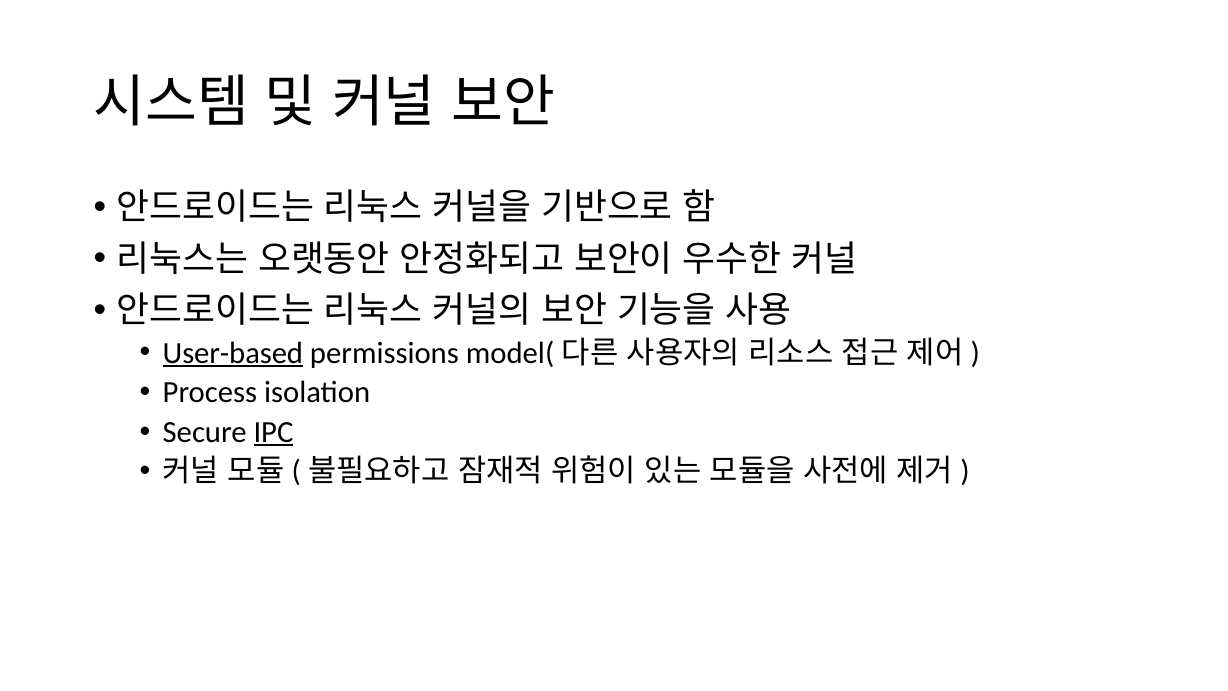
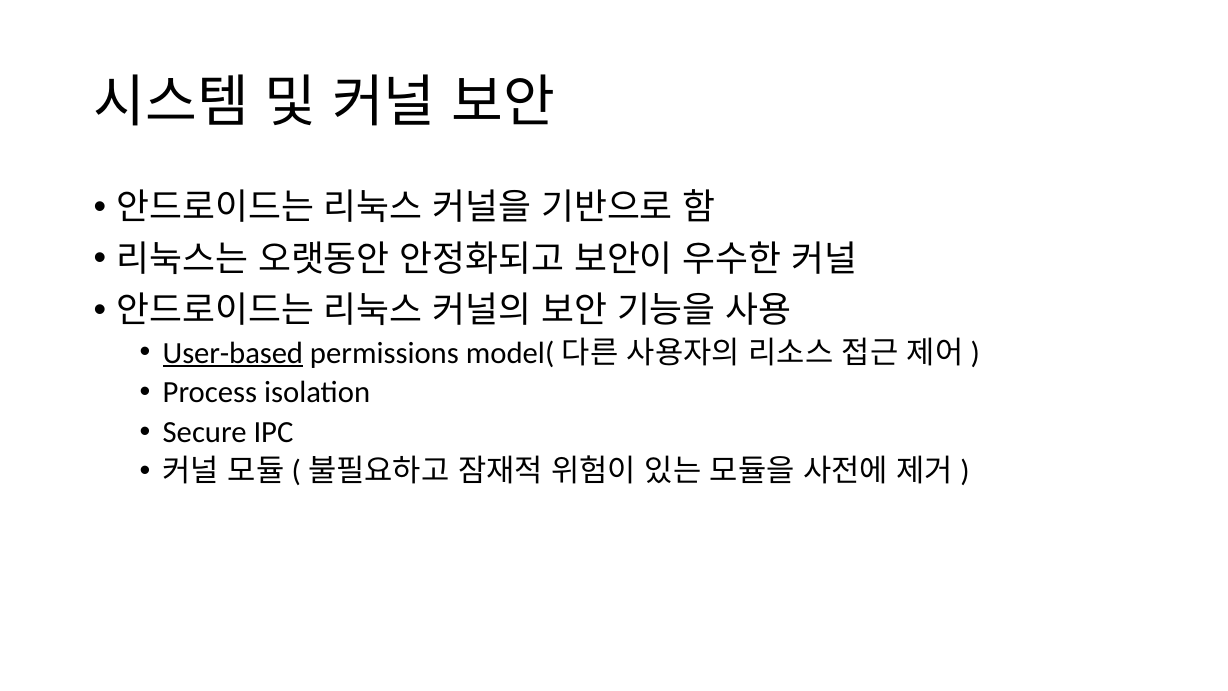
IPC underline: present -> none
